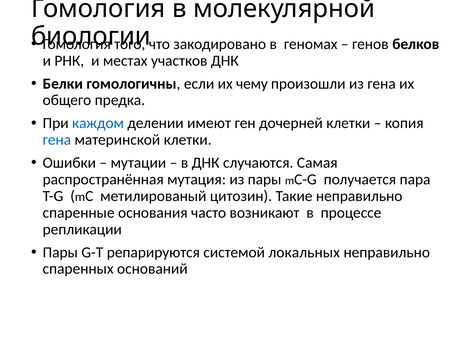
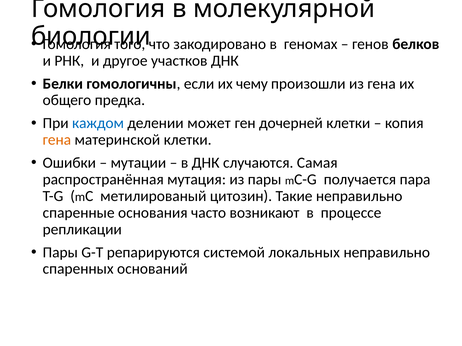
местах: местах -> другое
имеют: имеют -> может
гена at (57, 140) colour: blue -> orange
